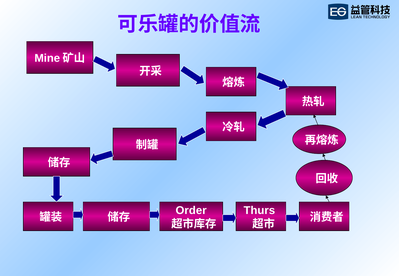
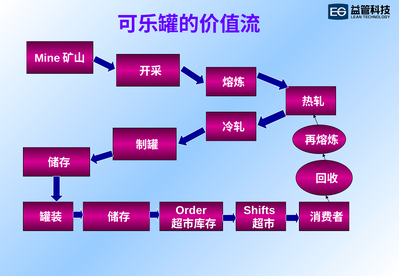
Thurs: Thurs -> Shifts
